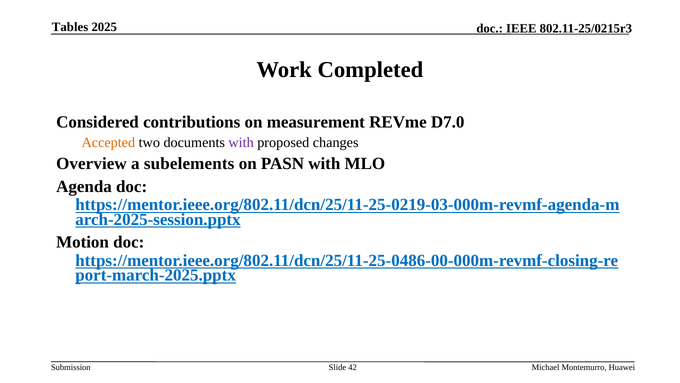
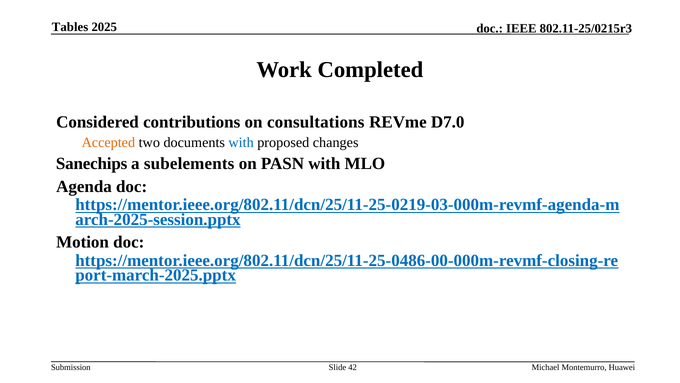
measurement: measurement -> consultations
with at (241, 143) colour: purple -> blue
Overview: Overview -> Sanechips
